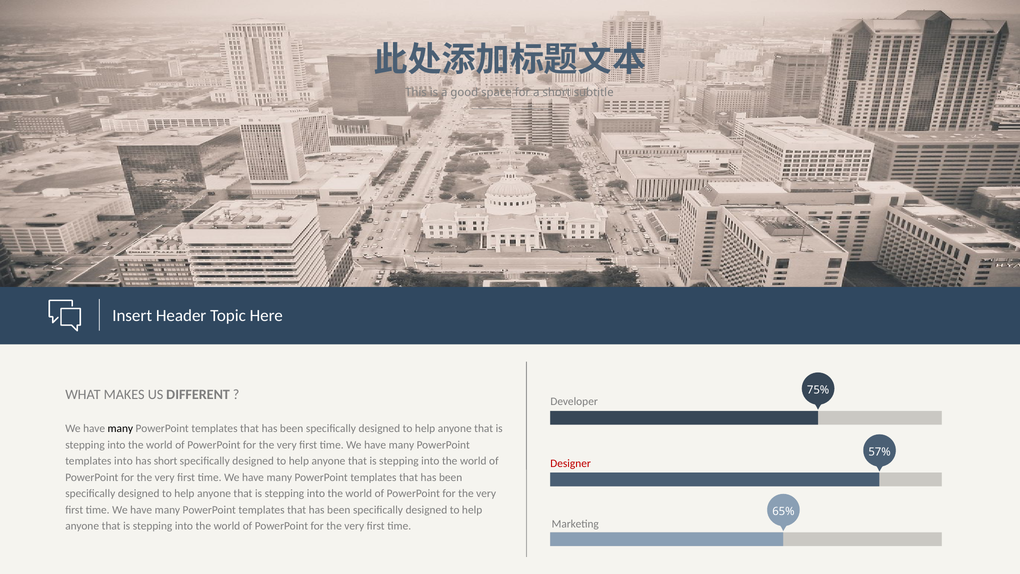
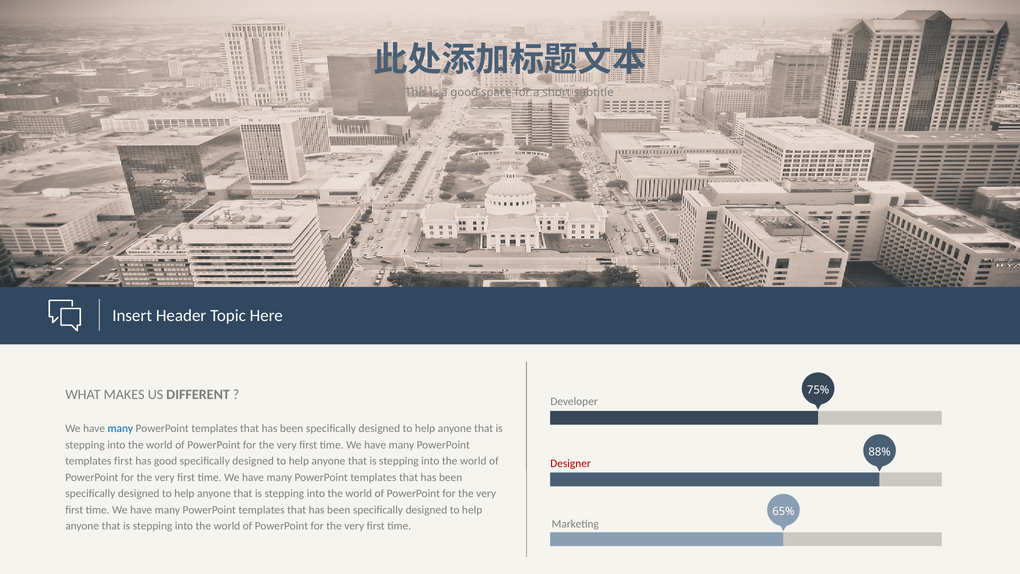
many at (120, 428) colour: black -> blue
57%: 57% -> 88%
templates into: into -> first
has short: short -> good
